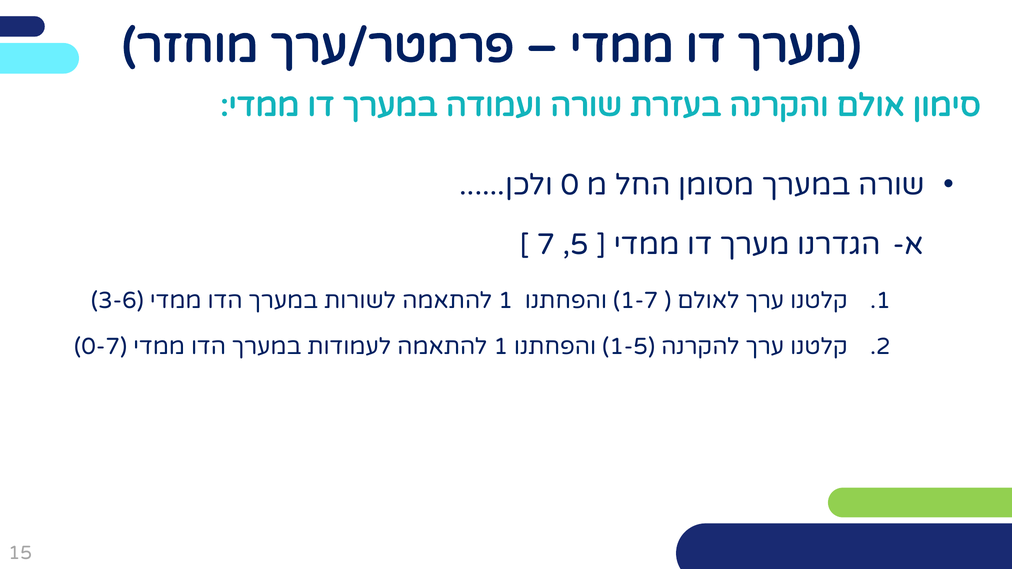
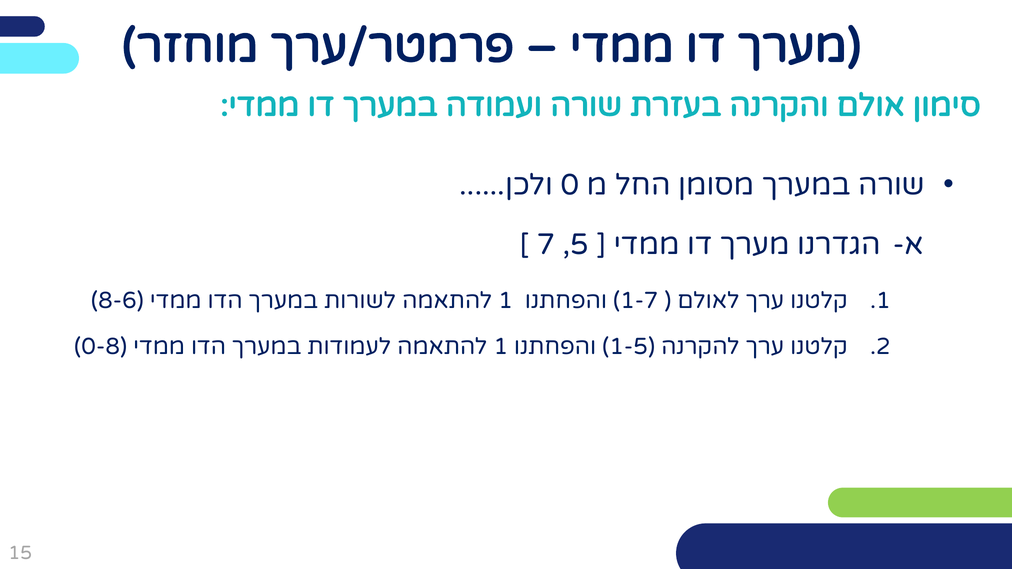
3-6: 3-6 -> 8-6
0-7: 0-7 -> 0-8
